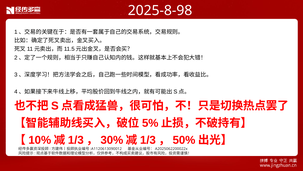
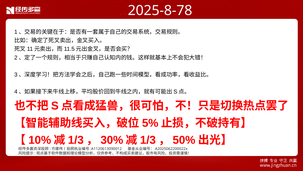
2025-8-98: 2025-8-98 -> 2025-8-78
